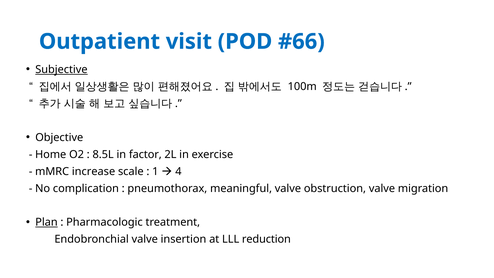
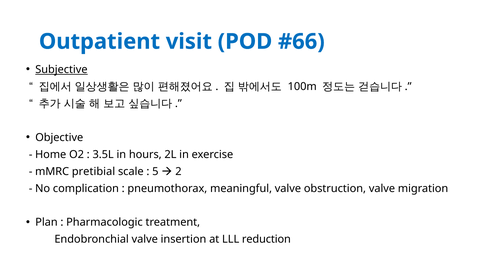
8.5L: 8.5L -> 3.5L
factor: factor -> hours
increase: increase -> pretibial
1: 1 -> 5
4: 4 -> 2
Plan underline: present -> none
